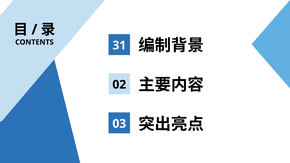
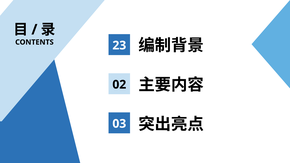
31: 31 -> 23
